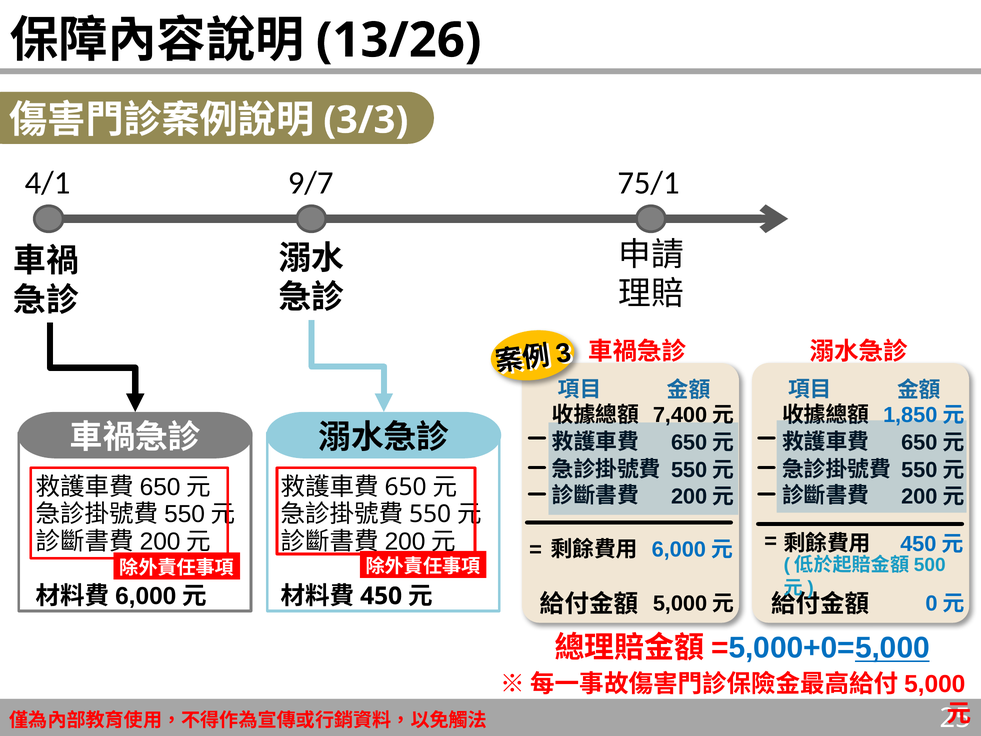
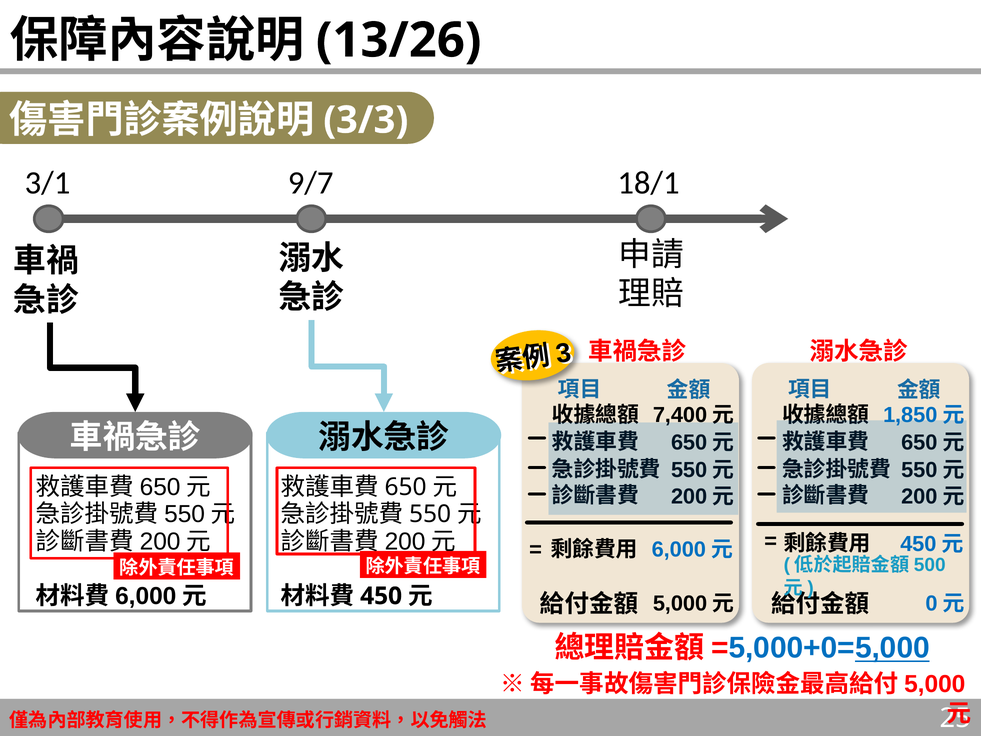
4/1: 4/1 -> 3/1
75/1: 75/1 -> 18/1
